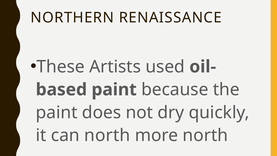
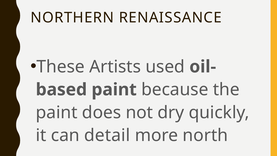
can north: north -> detail
